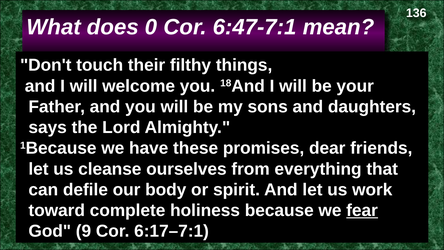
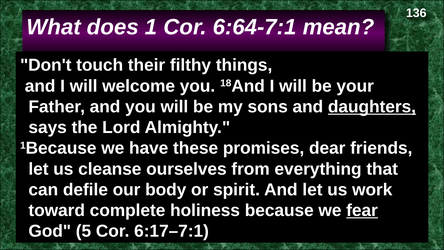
0: 0 -> 1
6:47-7:1: 6:47-7:1 -> 6:64-7:1
daughters underline: none -> present
9: 9 -> 5
